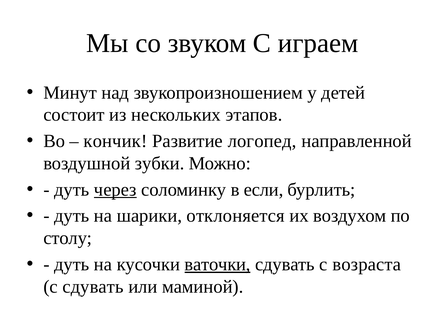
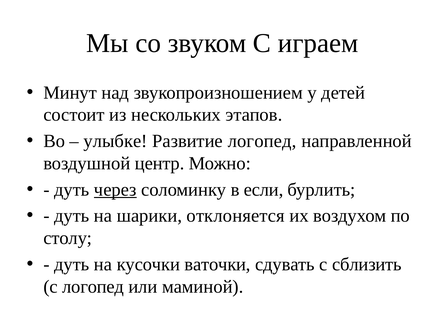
кончик: кончик -> улыбке
зубки: зубки -> центр
ваточки underline: present -> none
возраста: возраста -> сблизить
с сдувать: сдувать -> логопед
